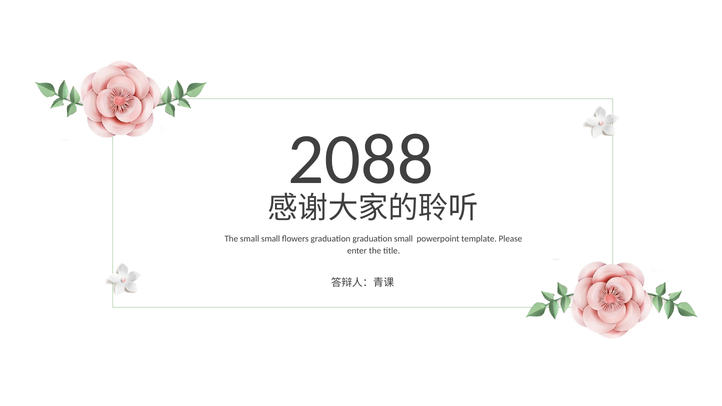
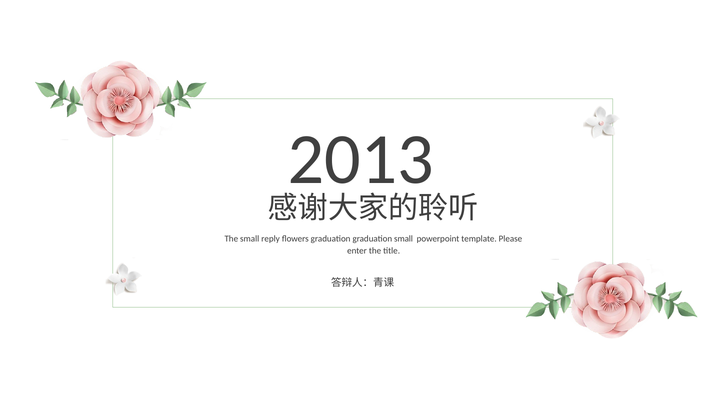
2088: 2088 -> 2013
small small: small -> reply
